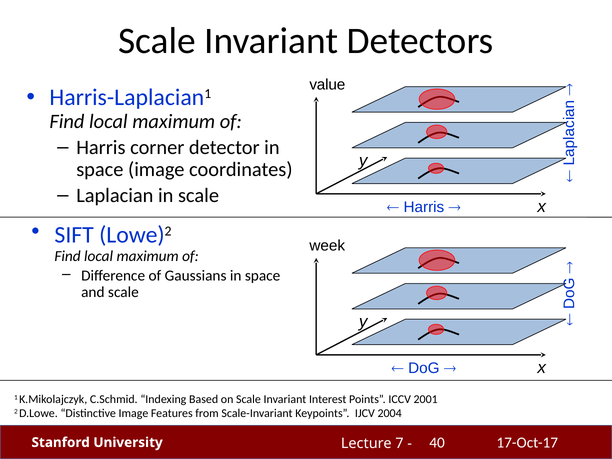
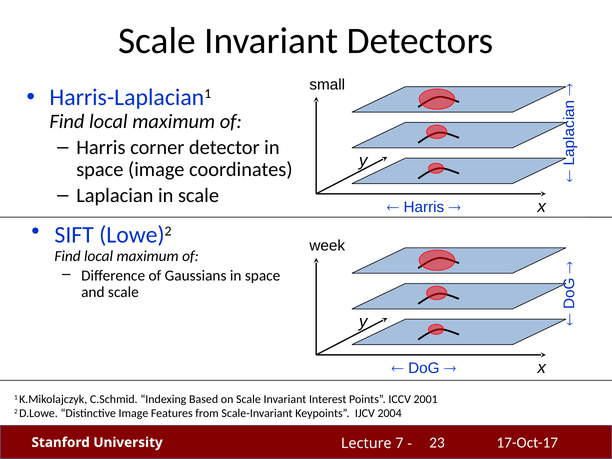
value: value -> small
40: 40 -> 23
